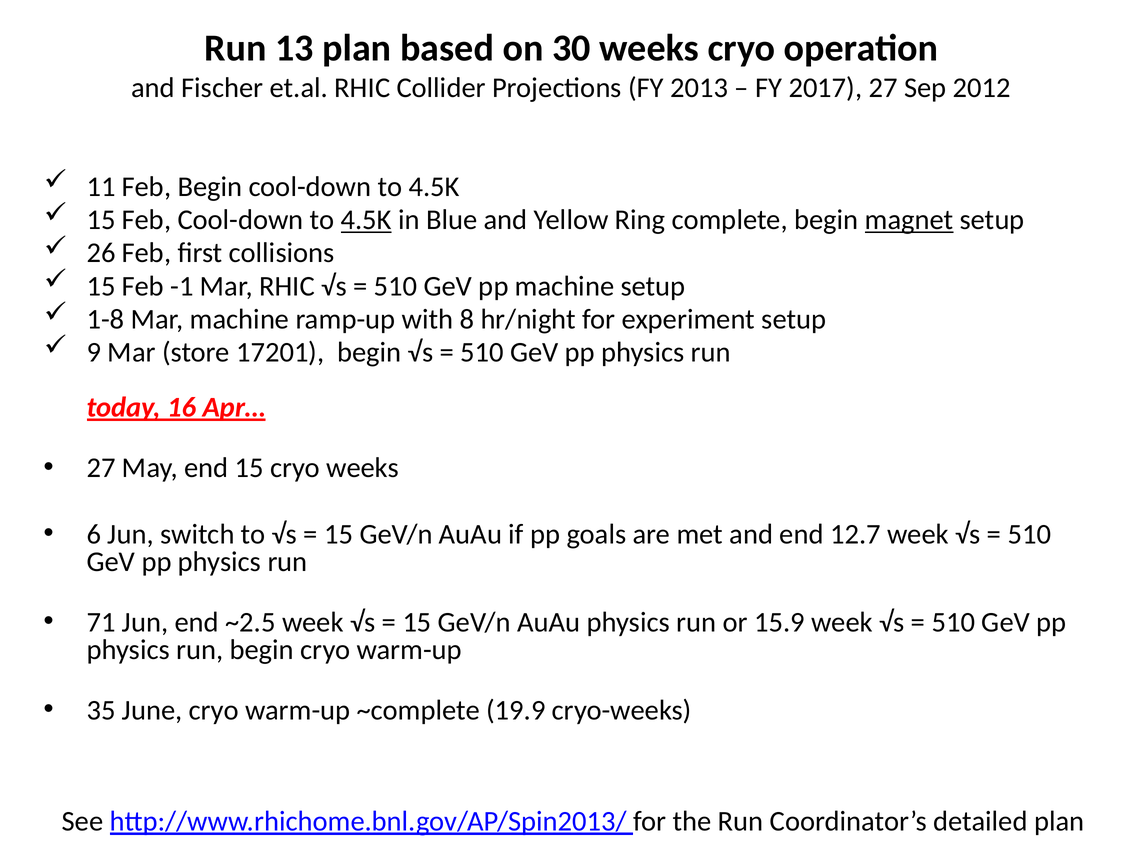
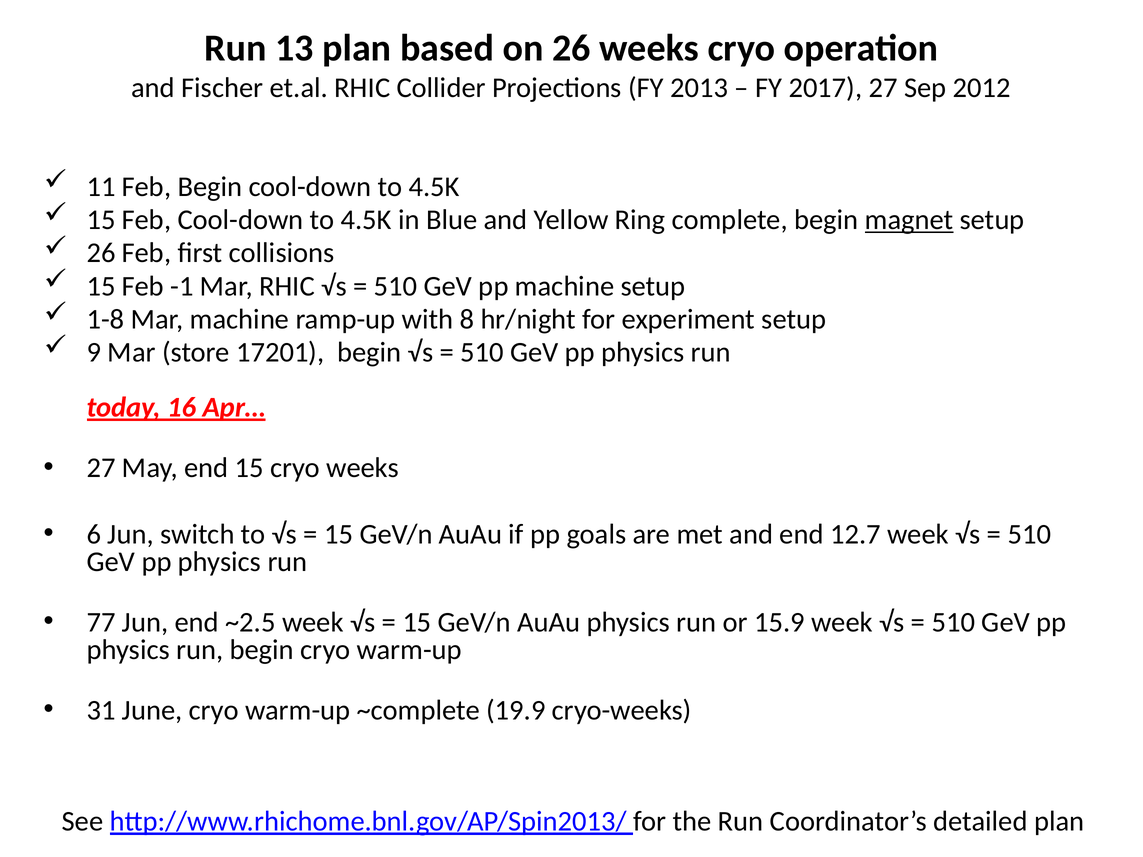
on 30: 30 -> 26
4.5K at (366, 220) underline: present -> none
71: 71 -> 77
35: 35 -> 31
